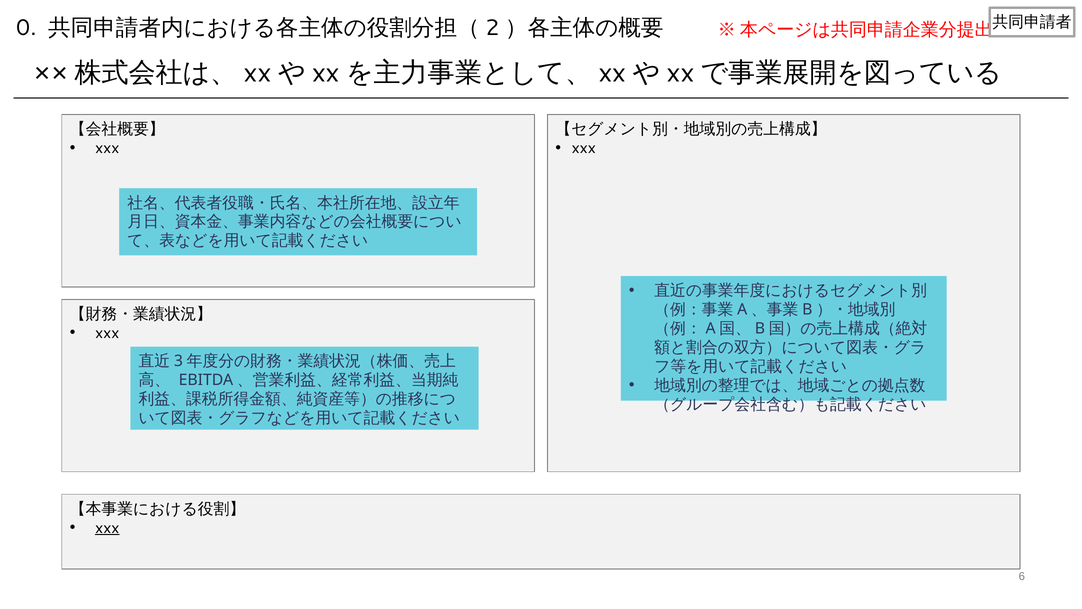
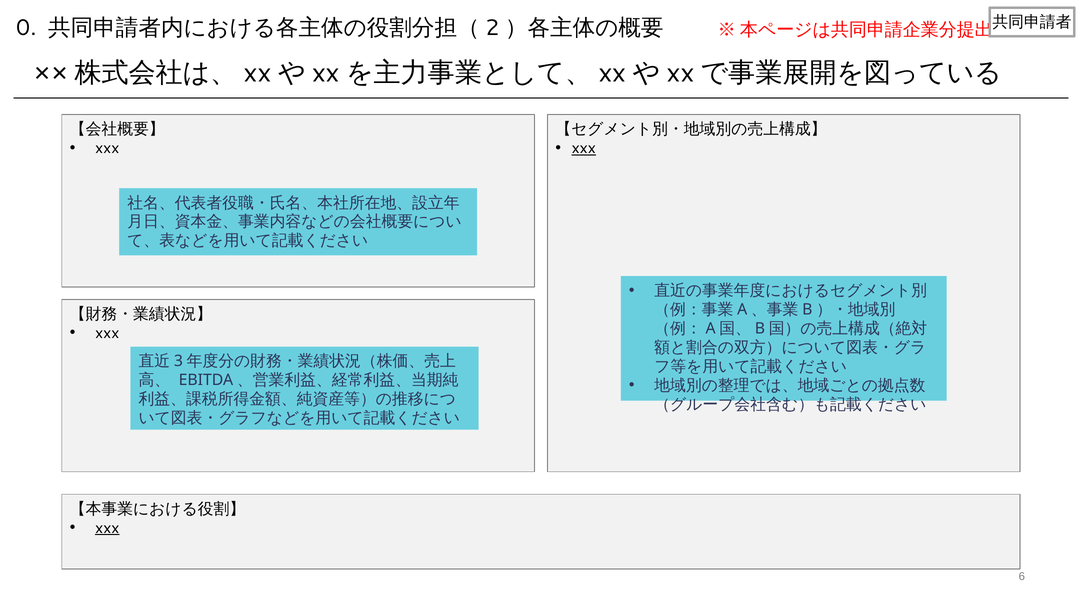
xxx at (584, 148) underline: none -> present
